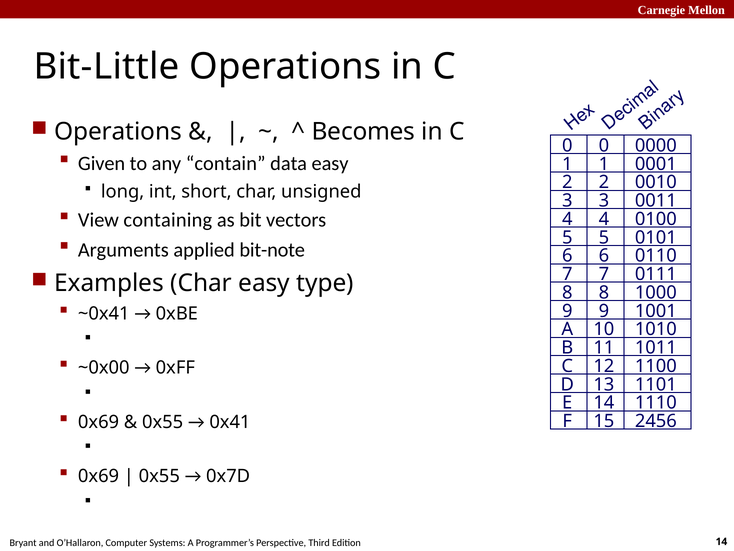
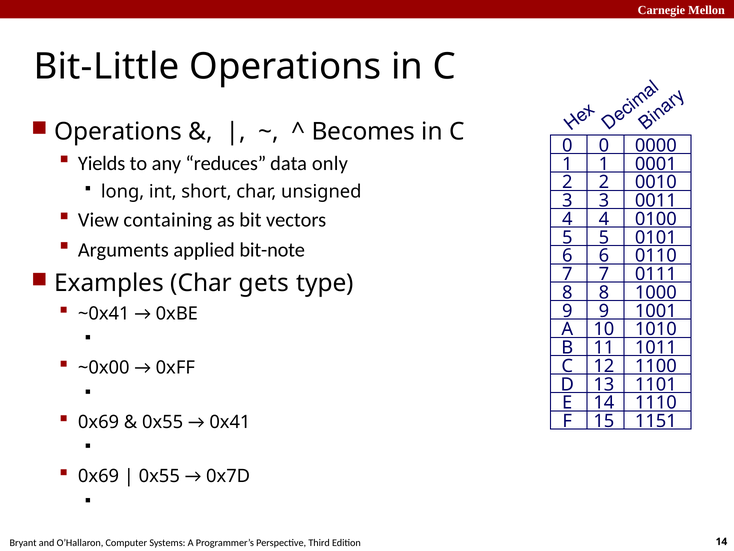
Given: Given -> Yields
contain: contain -> reduces
data easy: easy -> only
Char easy: easy -> gets
2456: 2456 -> 1151
